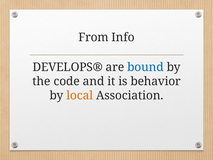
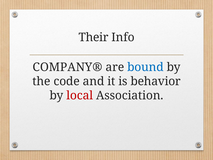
From: From -> Their
DEVELOPS®: DEVELOPS® -> COMPANY®
local colour: orange -> red
